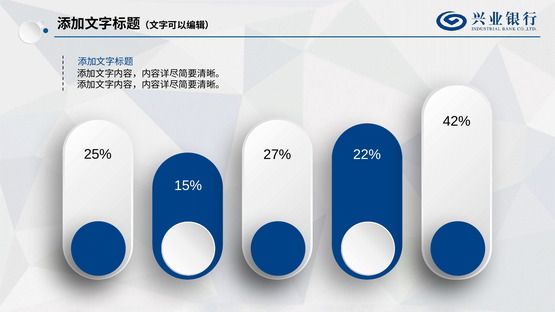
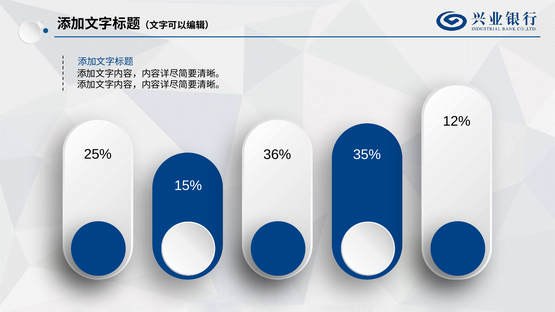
42%: 42% -> 12%
27%: 27% -> 36%
22%: 22% -> 35%
